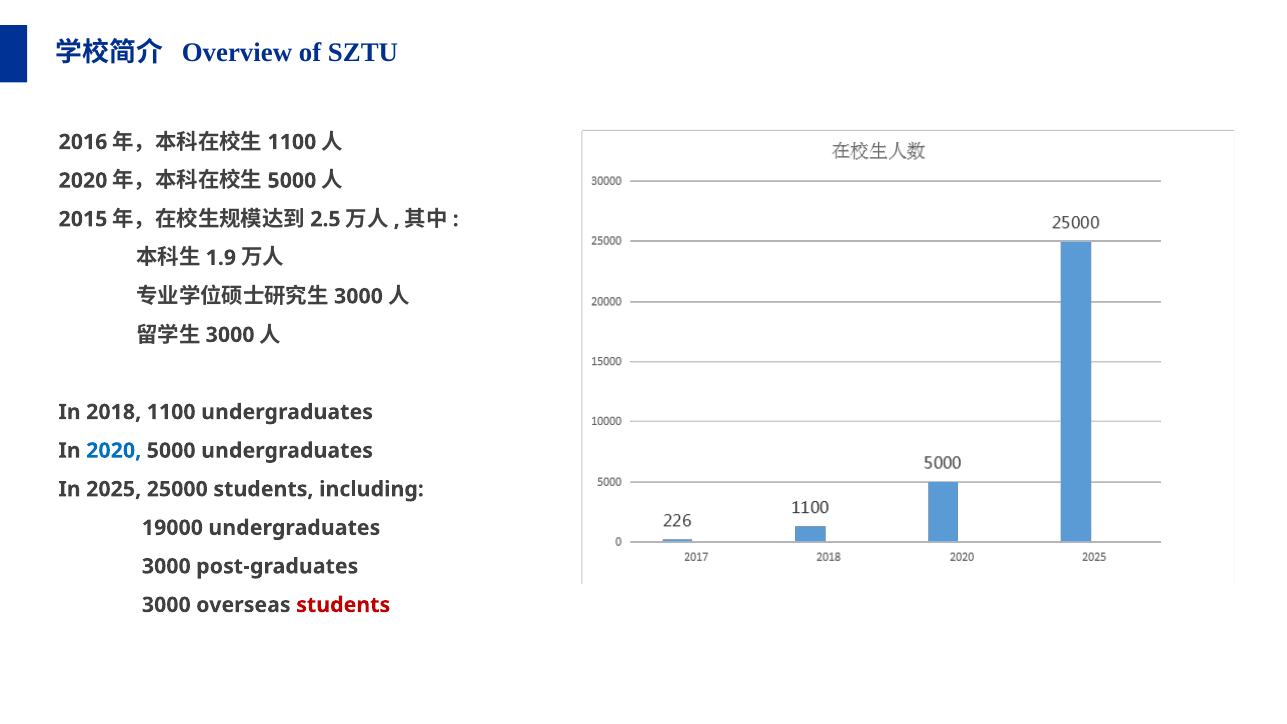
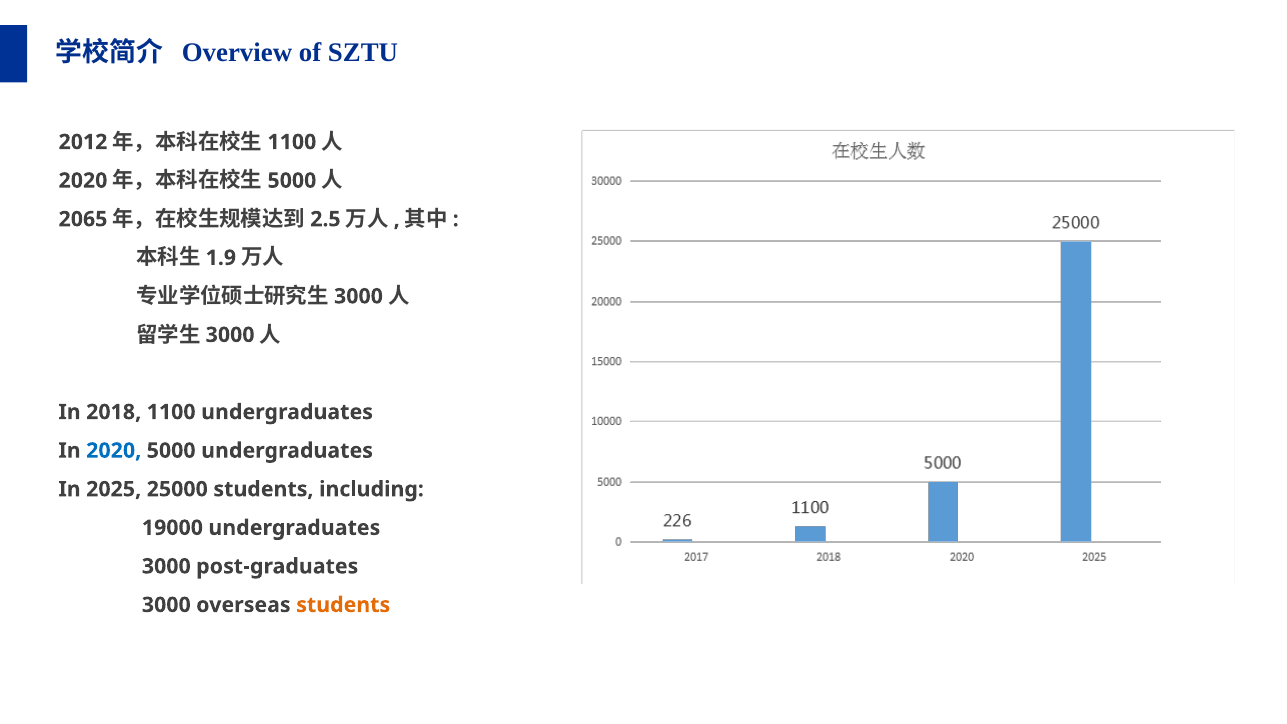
2016: 2016 -> 2012
2015: 2015 -> 2065
students at (343, 605) colour: red -> orange
